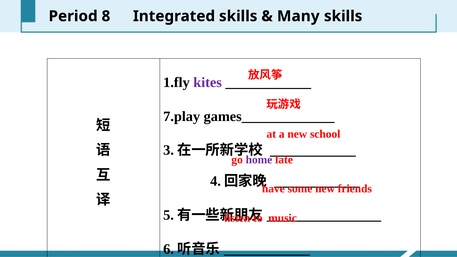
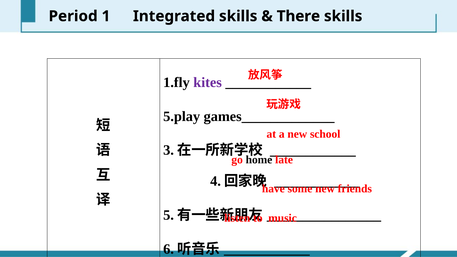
8: 8 -> 1
Many: Many -> There
7.play: 7.play -> 5.play
home colour: purple -> black
